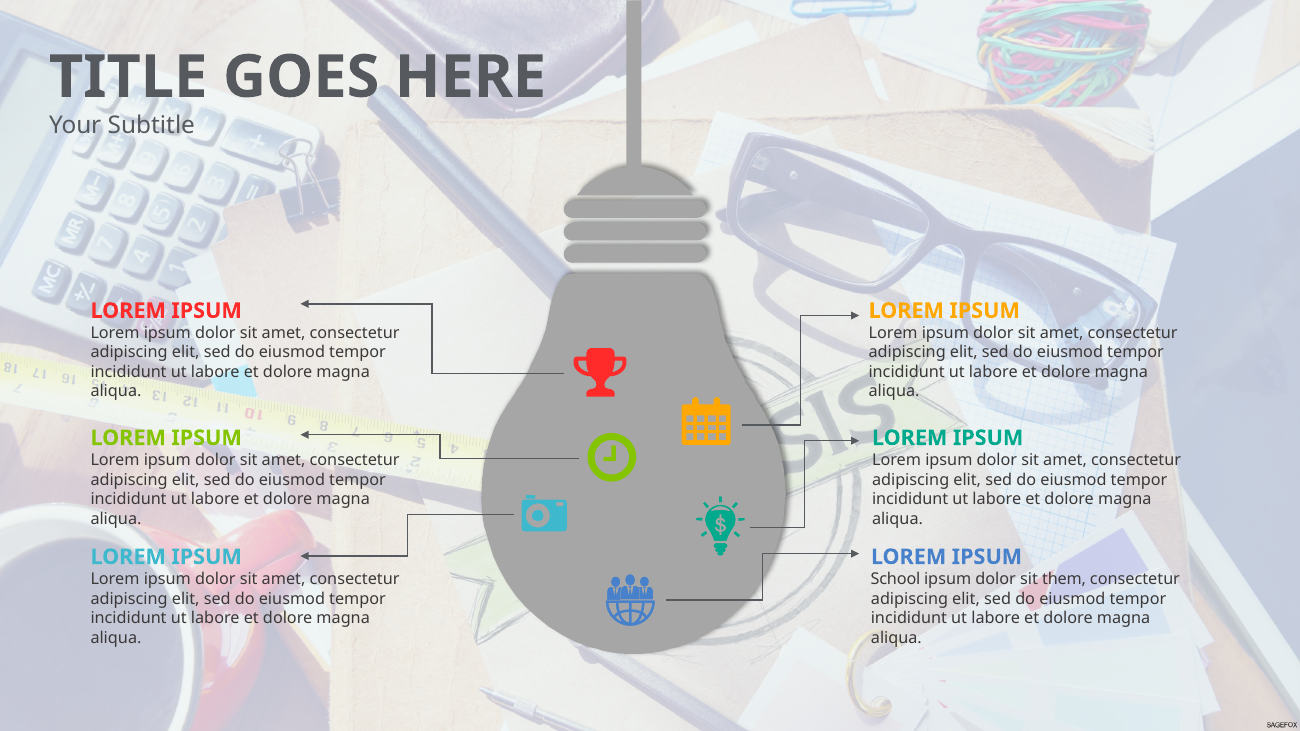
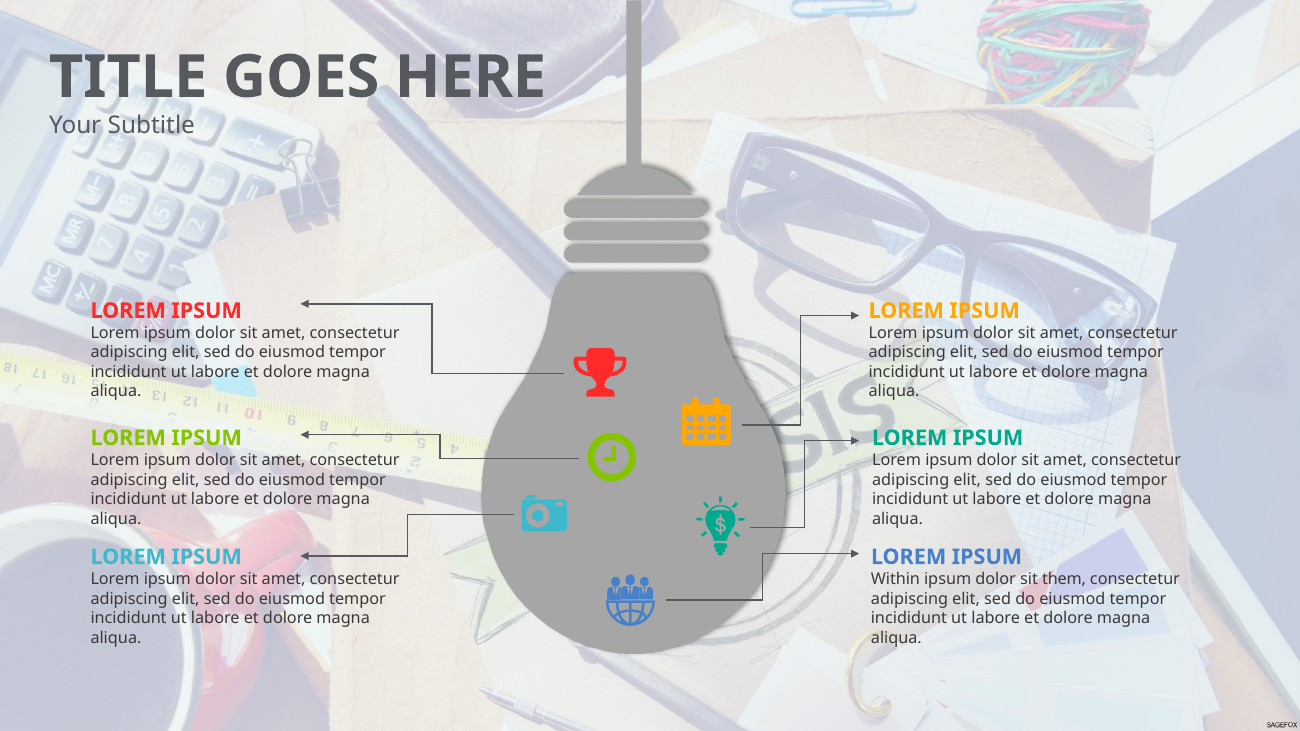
School: School -> Within
